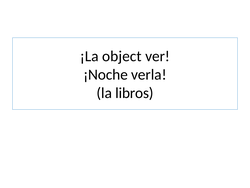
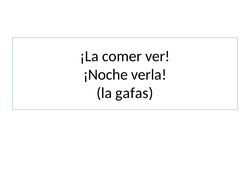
object: object -> comer
libros: libros -> gafas
